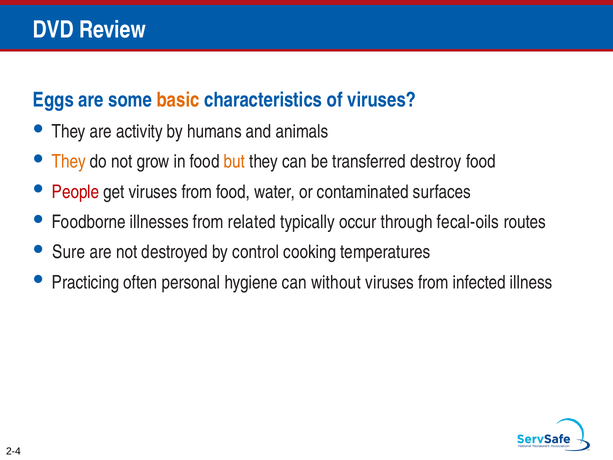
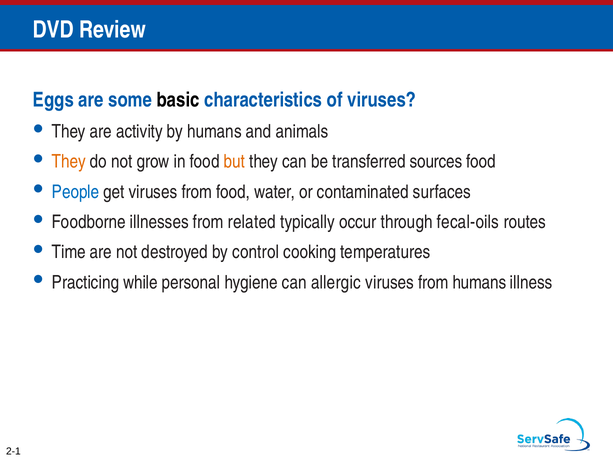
basic colour: orange -> black
destroy: destroy -> sources
People colour: red -> blue
Sure: Sure -> Time
often: often -> while
without: without -> allergic
from infected: infected -> humans
2-4: 2-4 -> 2-1
